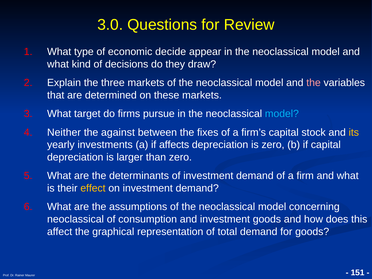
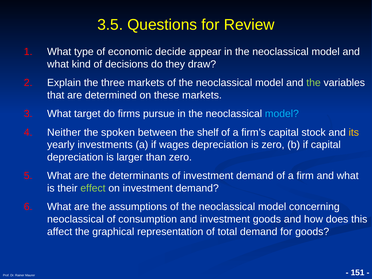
3.0: 3.0 -> 3.5
the at (314, 83) colour: pink -> light green
against: against -> spoken
fixes: fixes -> shelf
affects: affects -> wages
effect colour: yellow -> light green
